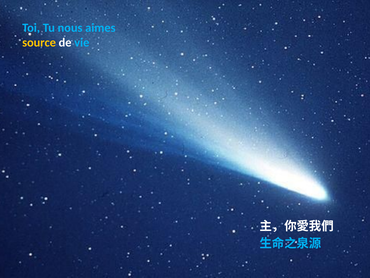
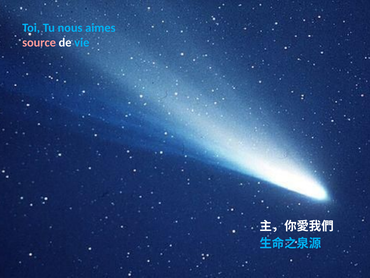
source colour: yellow -> pink
